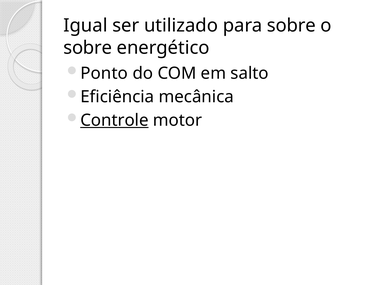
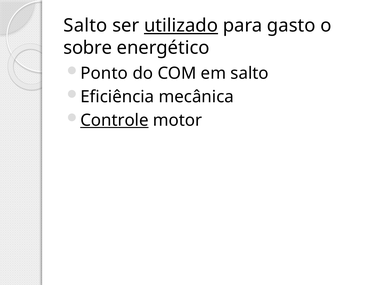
Igual at (85, 26): Igual -> Salto
utilizado underline: none -> present
para sobre: sobre -> gasto
